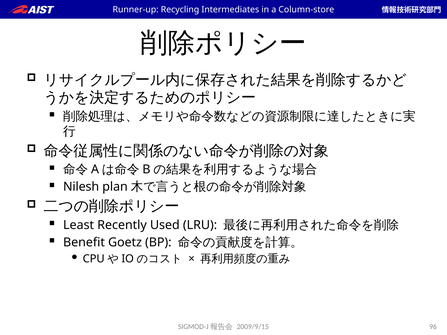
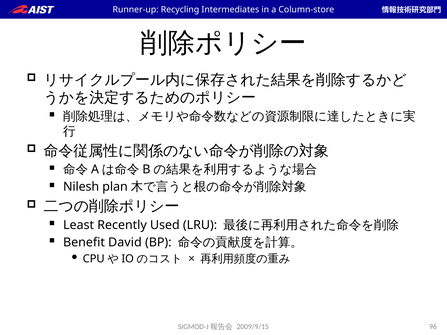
Goetz: Goetz -> David
